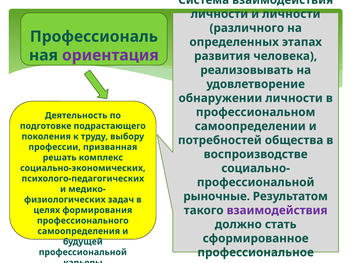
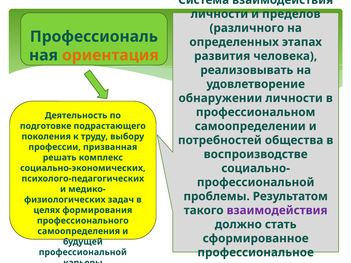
и личности: личности -> пределов
ориентация colour: purple -> orange
рыночные: рыночные -> проблемы
